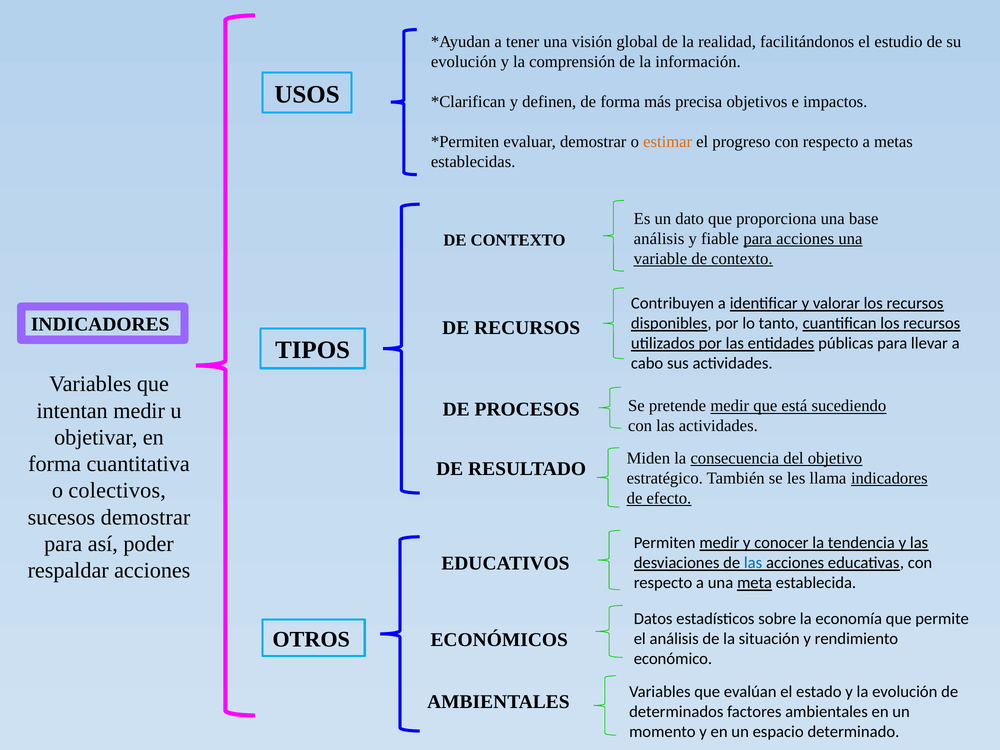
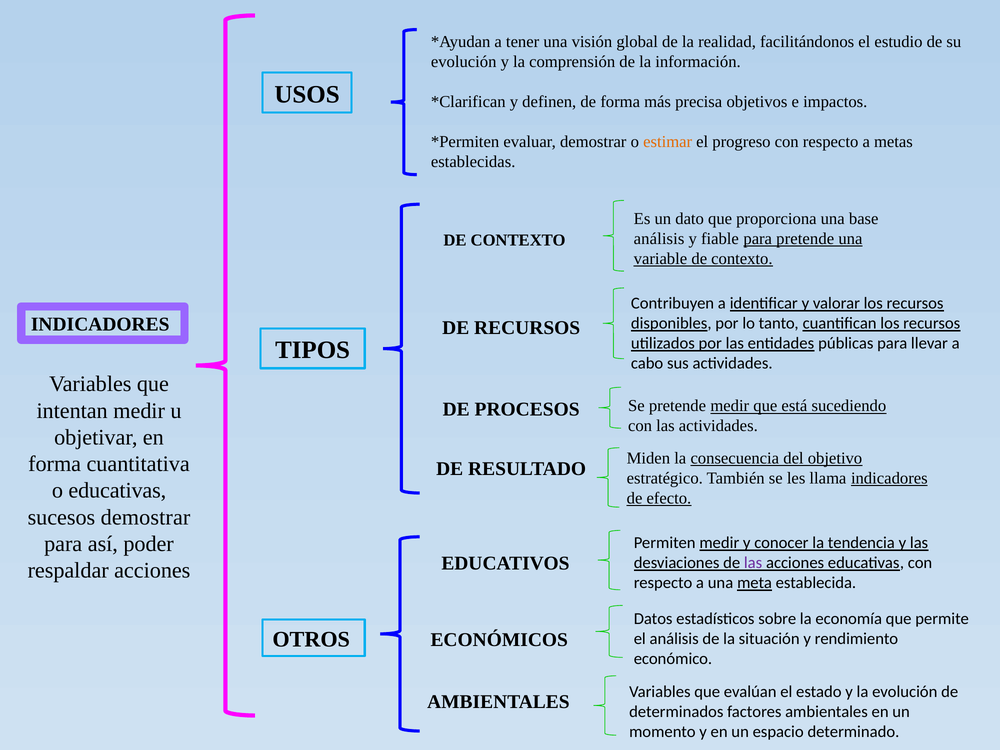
para acciones: acciones -> pretende
o colectivos: colectivos -> educativas
las at (753, 563) colour: blue -> purple
